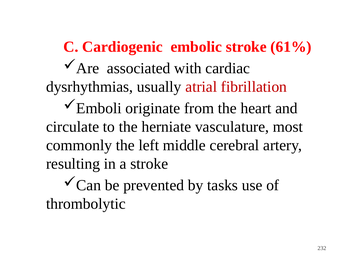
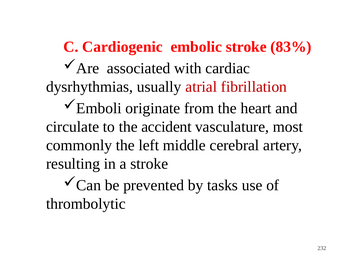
61%: 61% -> 83%
herniate: herniate -> accident
